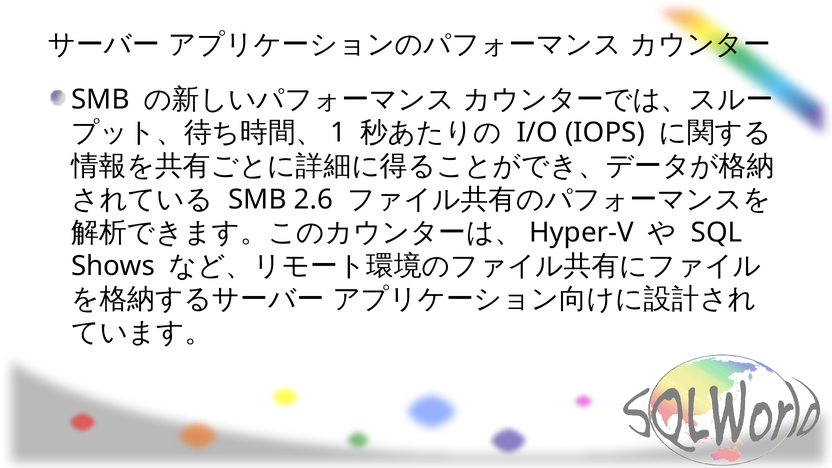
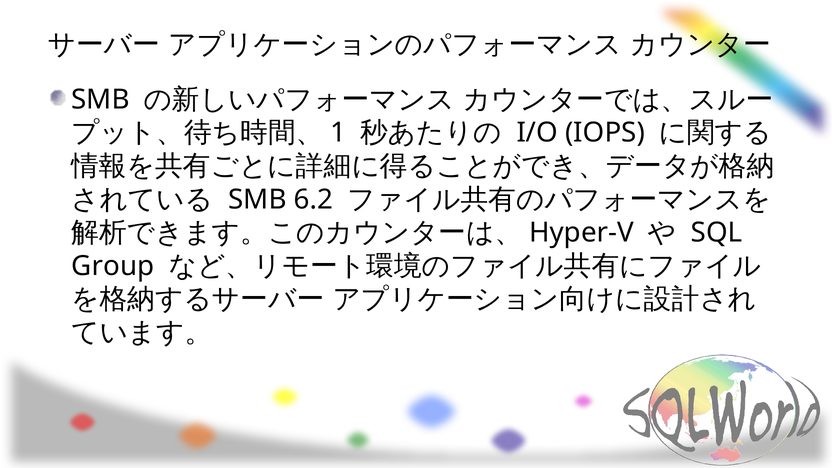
2.6: 2.6 -> 6.2
Shows: Shows -> Group
